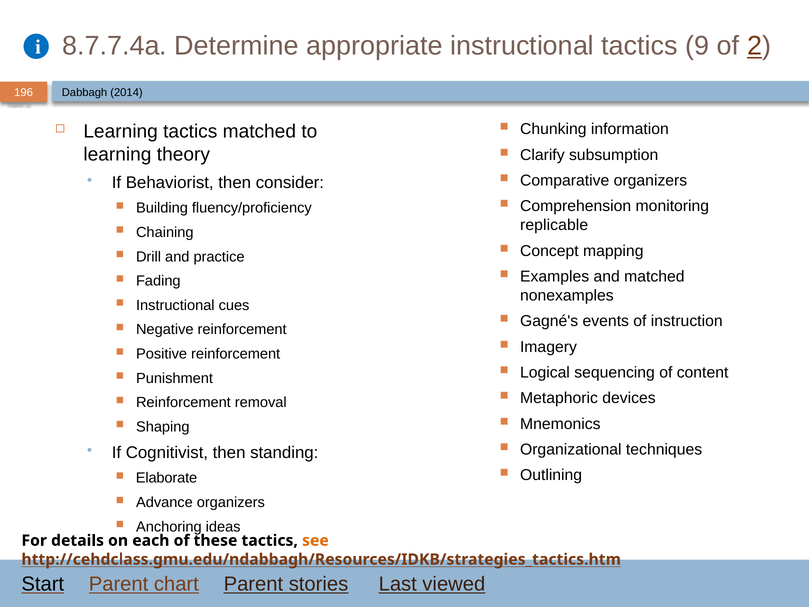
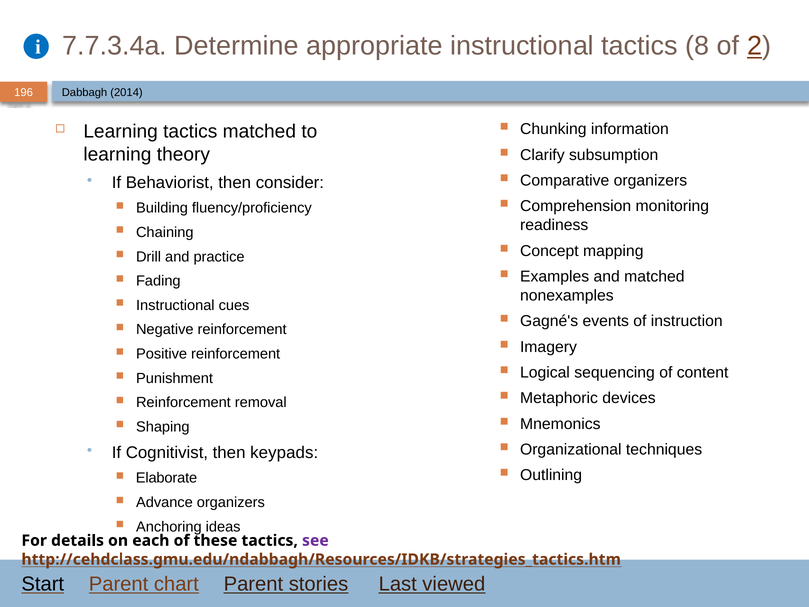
8.7.7.4a: 8.7.7.4a -> 7.7.3.4a
9: 9 -> 8
replicable: replicable -> readiness
standing: standing -> keypads
see colour: orange -> purple
